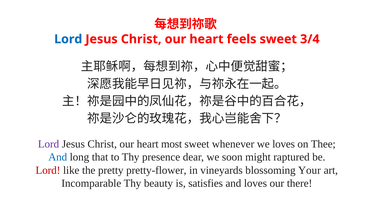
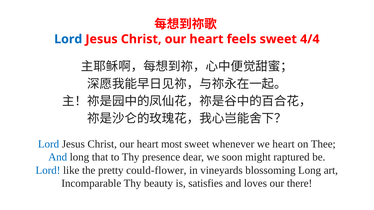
3/4: 3/4 -> 4/4
Lord at (49, 144) colour: purple -> blue
we loves: loves -> heart
Lord at (48, 170) colour: red -> blue
pretty-flower: pretty-flower -> could-flower
blossoming Your: Your -> Long
